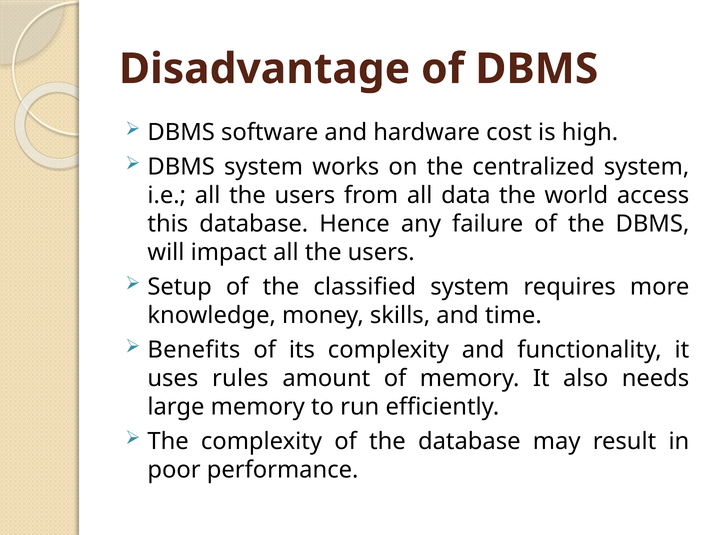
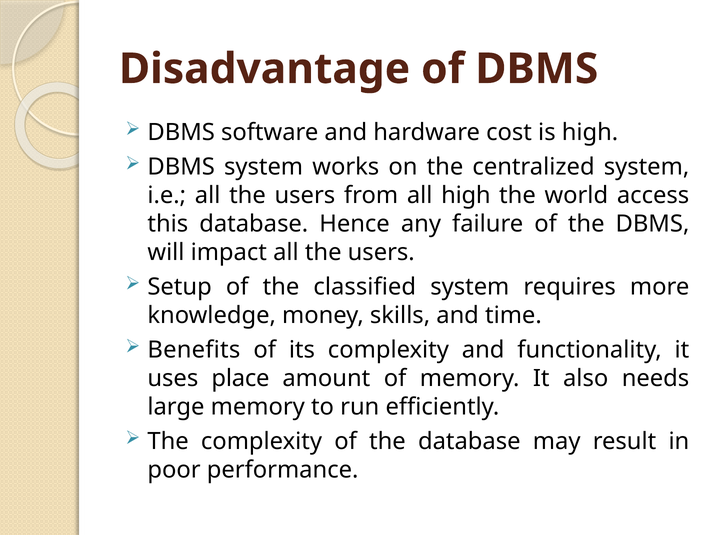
all data: data -> high
rules: rules -> place
